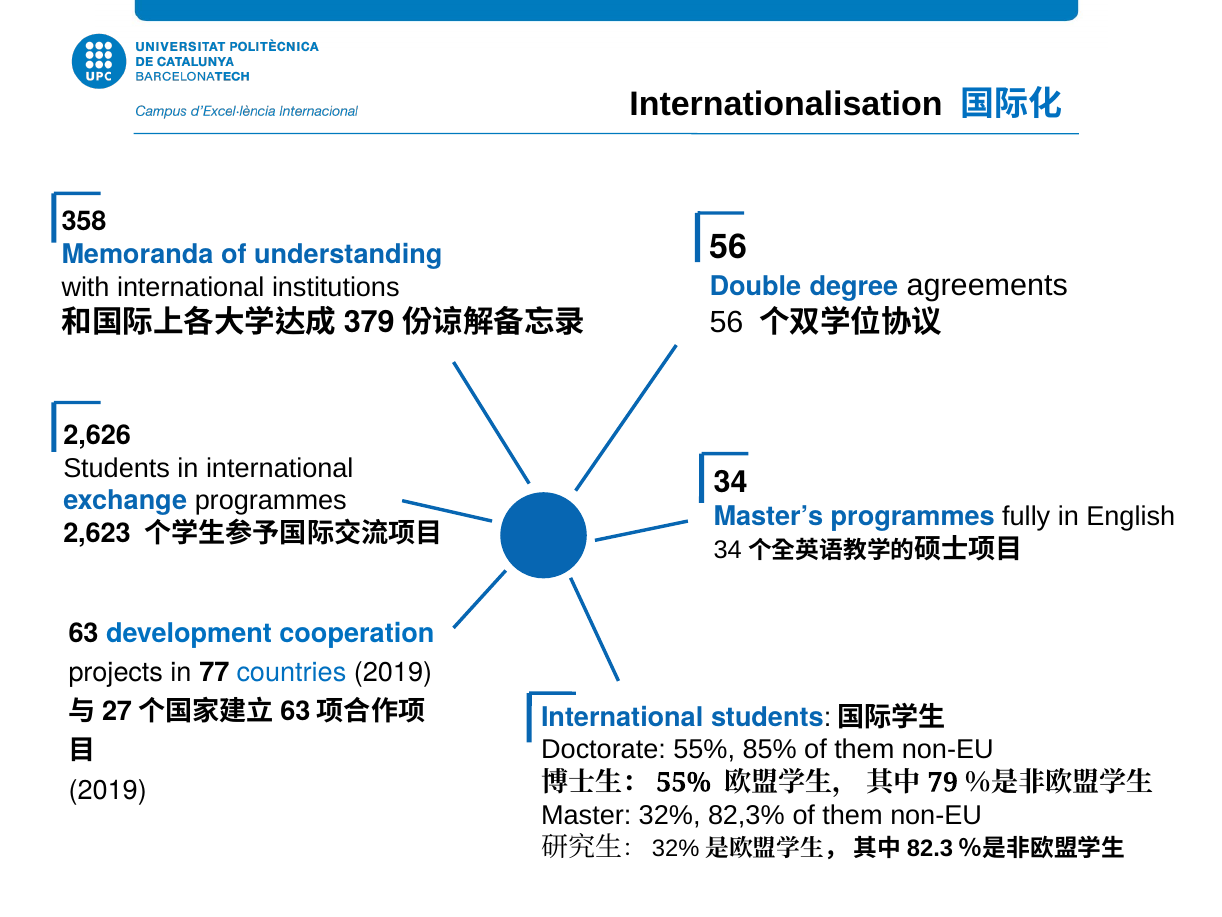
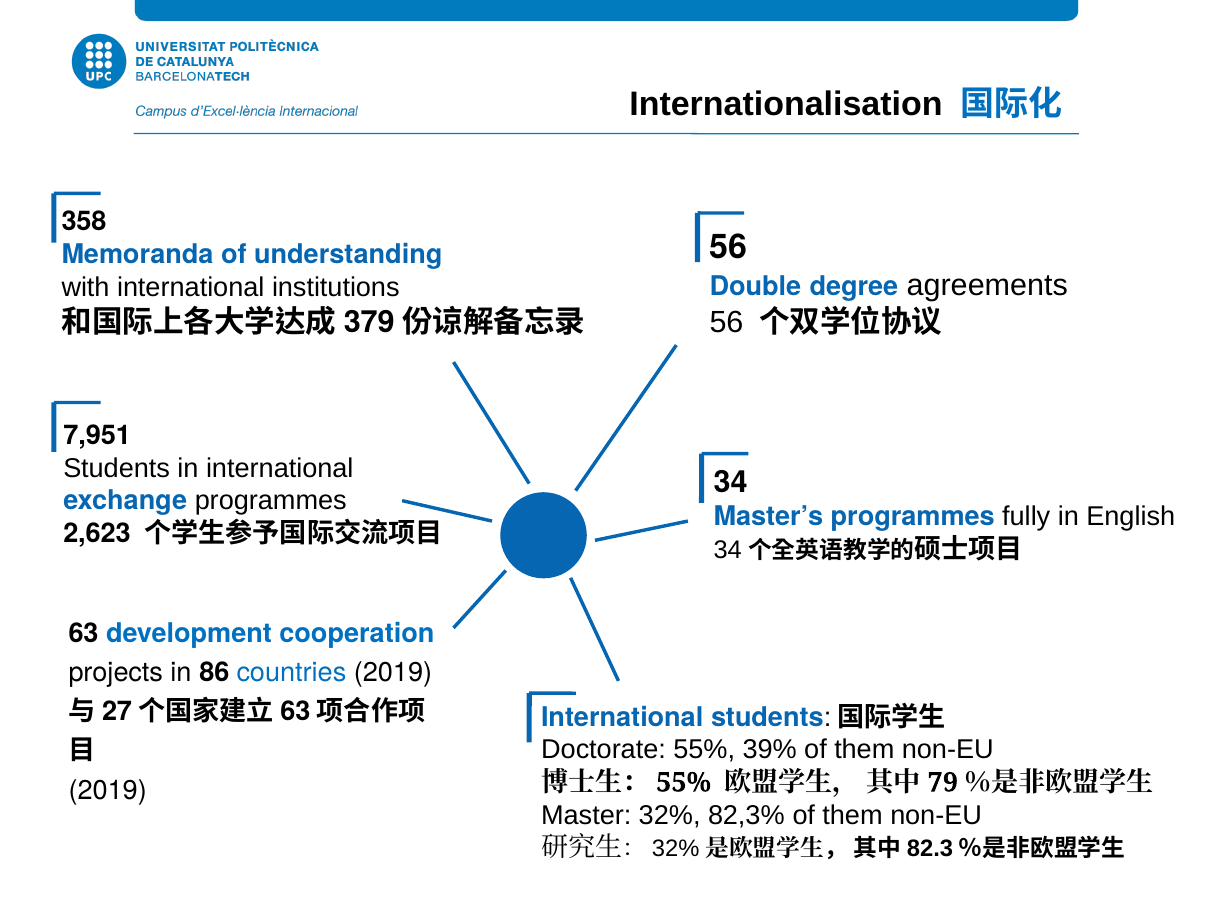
2,626: 2,626 -> 7,951
77: 77 -> 86
85%: 85% -> 39%
